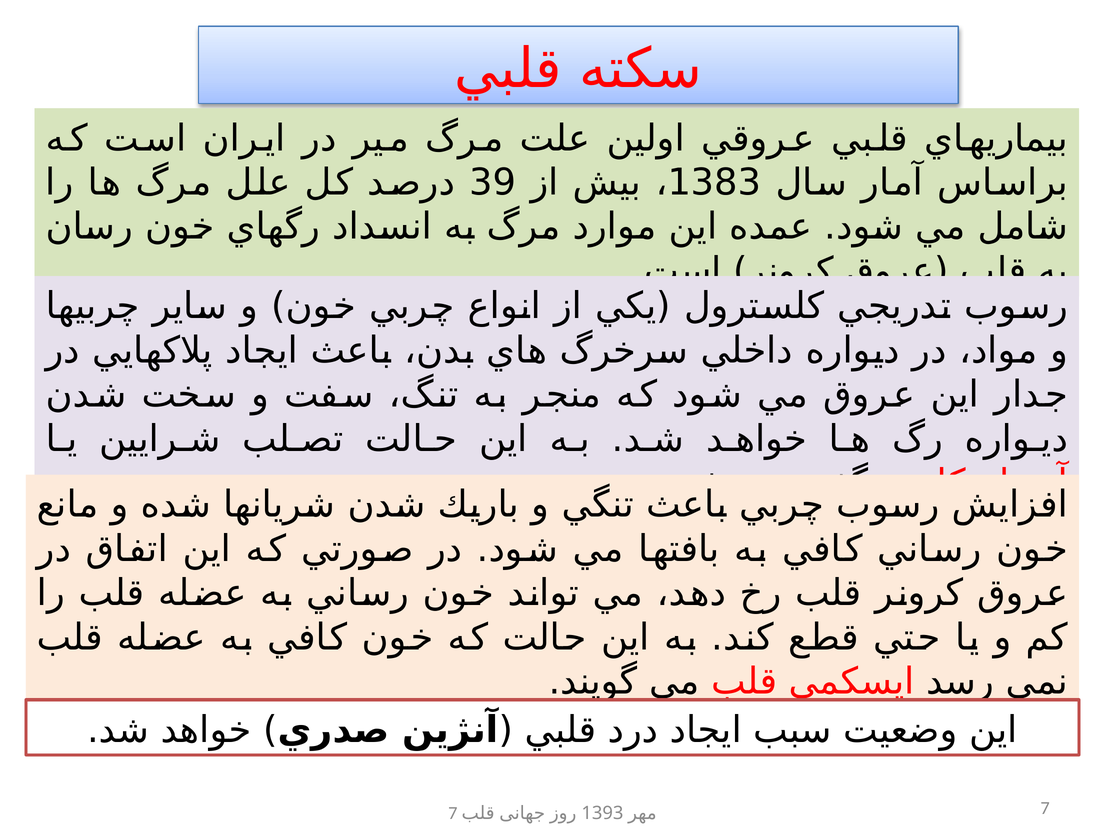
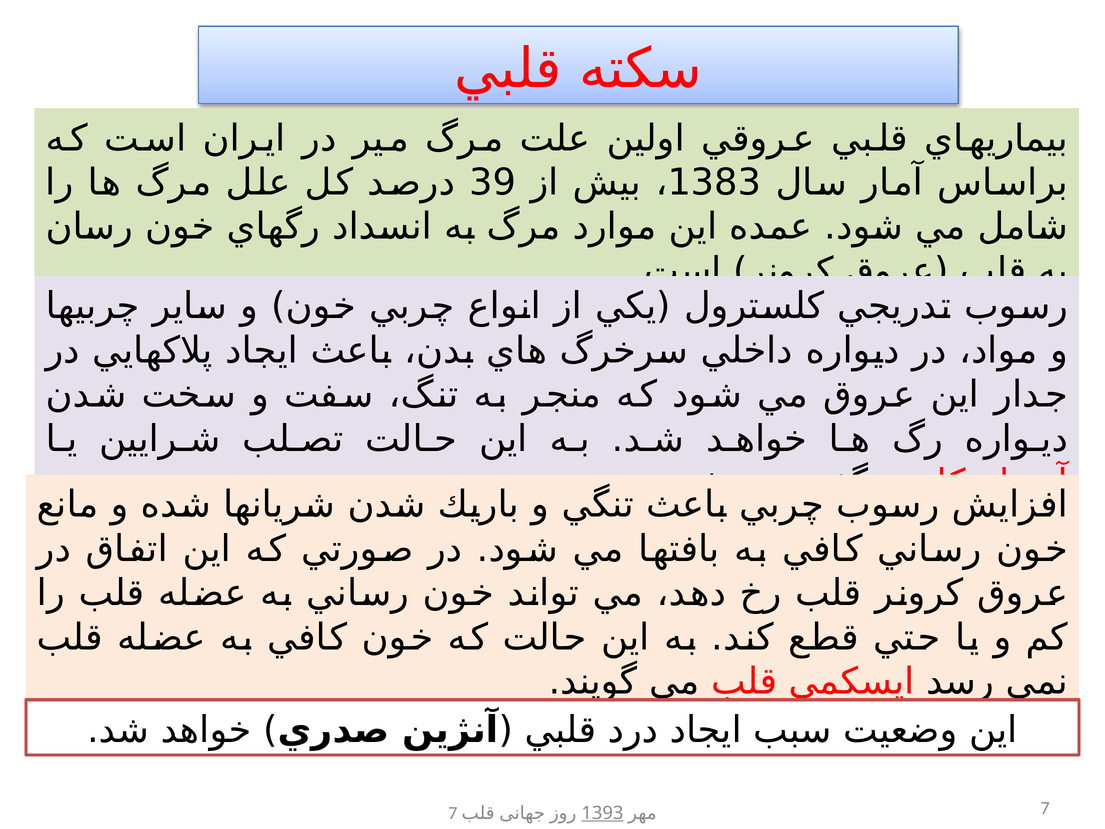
1393 underline: none -> present
